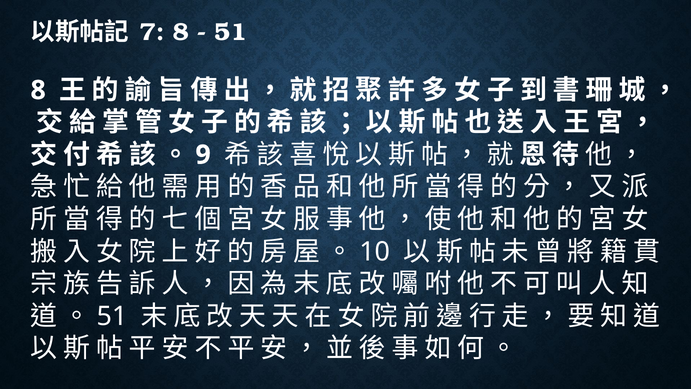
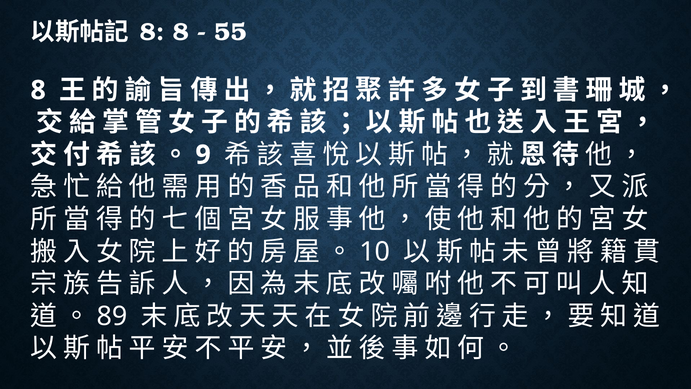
7 at (152, 32): 7 -> 8
51 at (231, 32): 51 -> 55
51 at (112, 316): 51 -> 89
